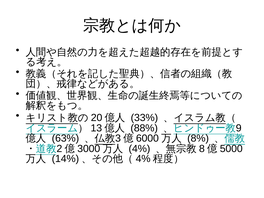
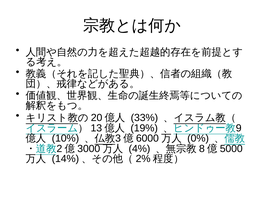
88%: 88% -> 19%
63%: 63% -> 10%
8%: 8% -> 0%
4% at (143, 159): 4% -> 2%
